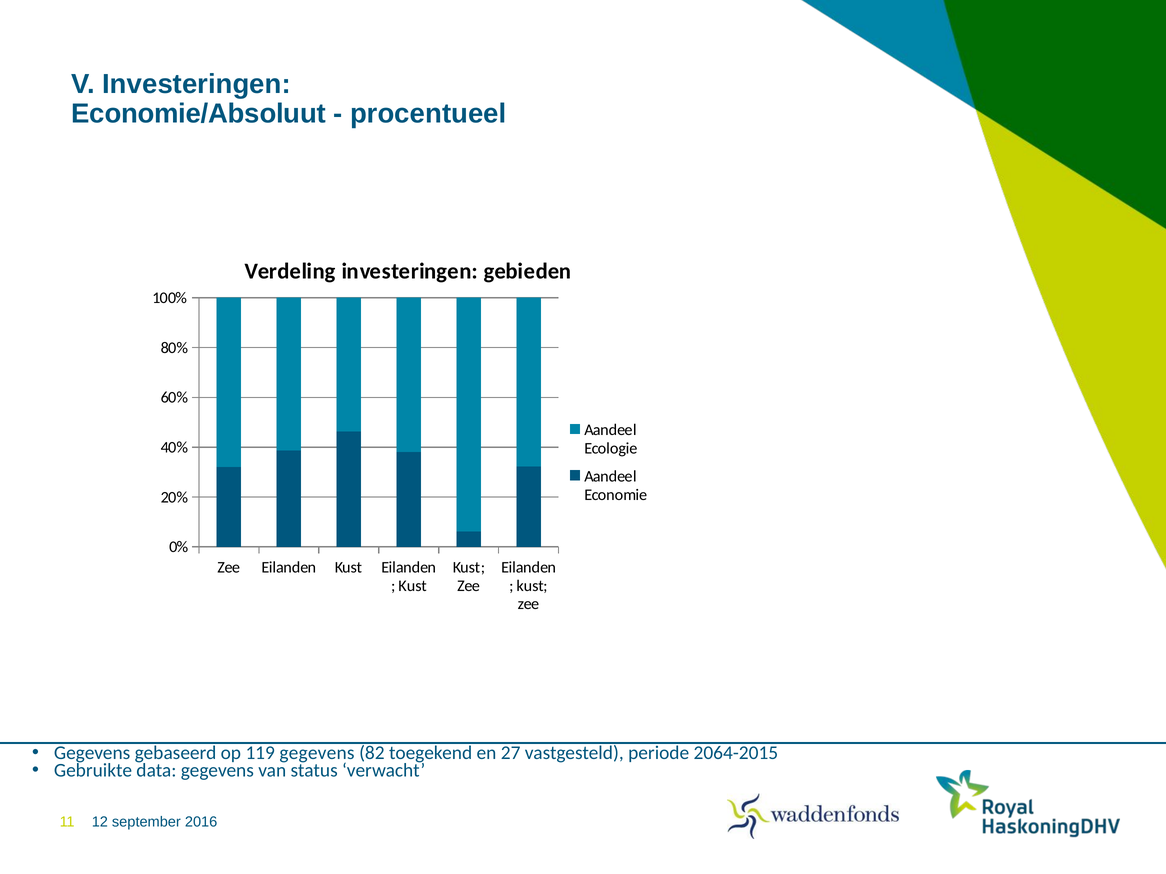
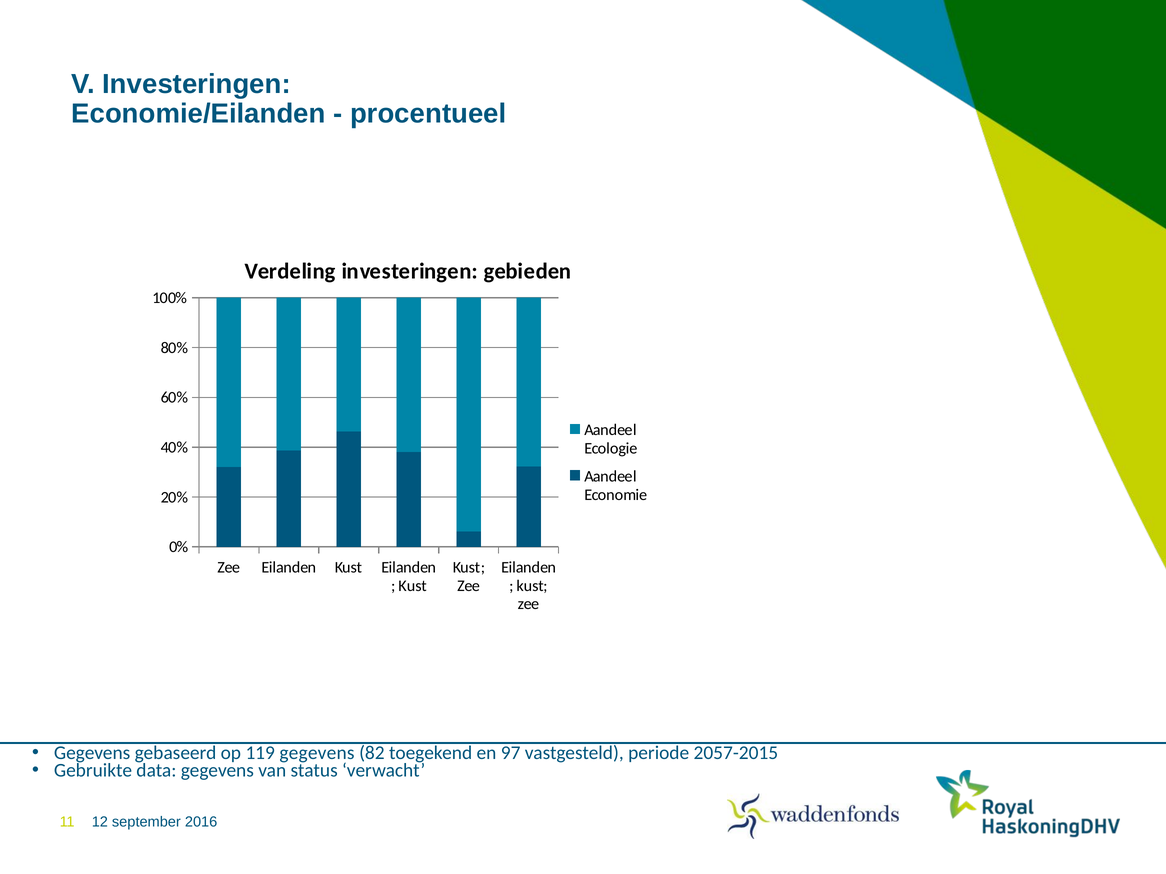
Economie/Absoluut: Economie/Absoluut -> Economie/Eilanden
27: 27 -> 97
2064-2015: 2064-2015 -> 2057-2015
